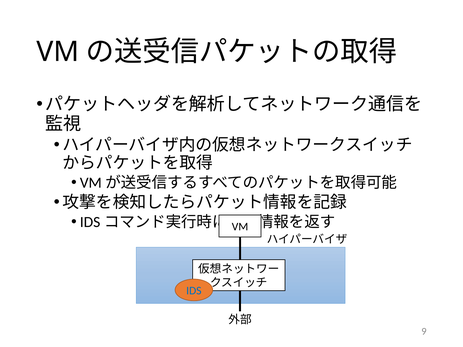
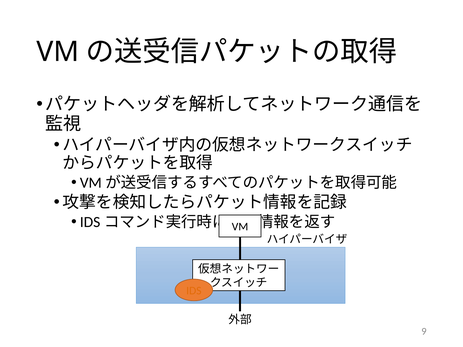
IDS colour: blue -> orange
